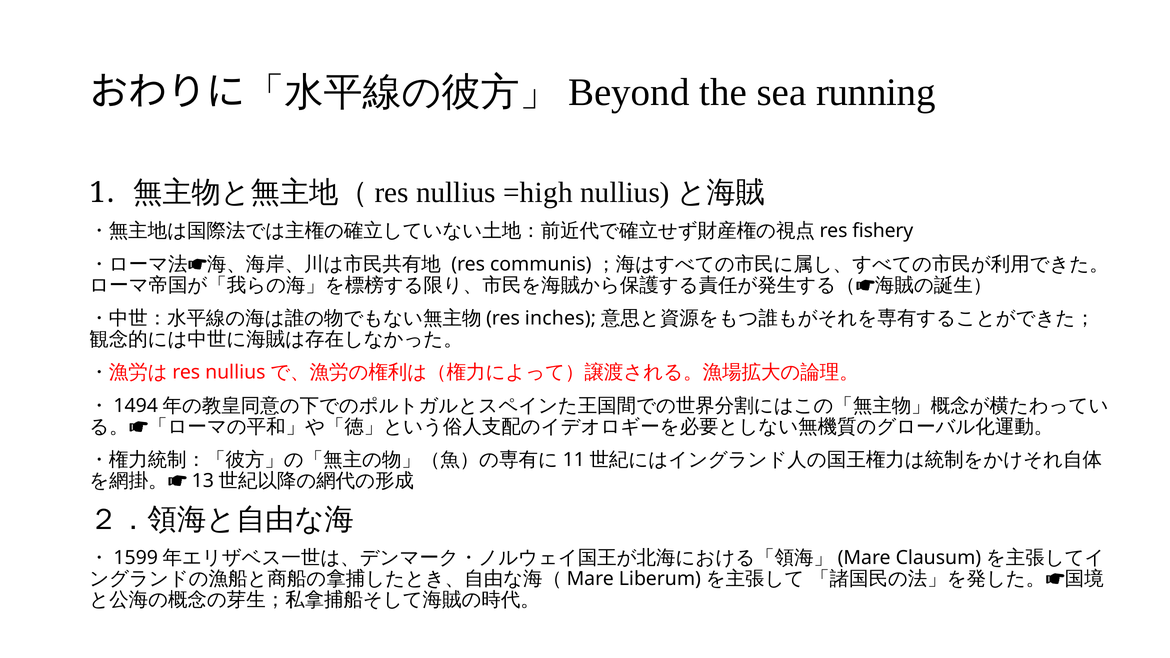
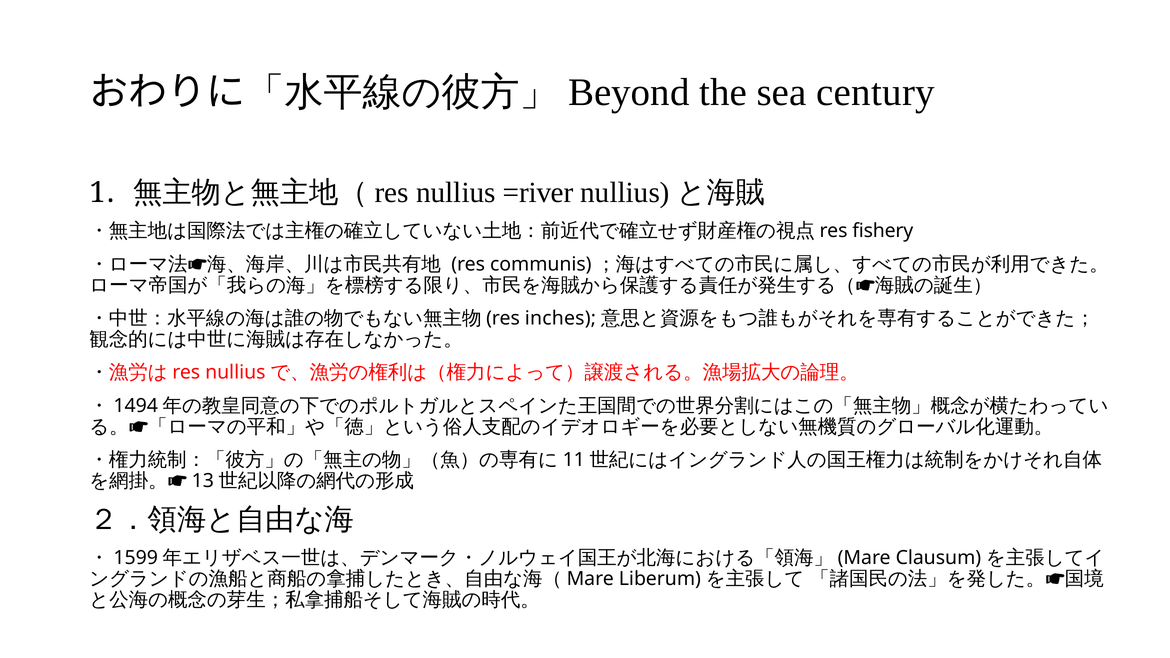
running: running -> century
=high: =high -> =river
